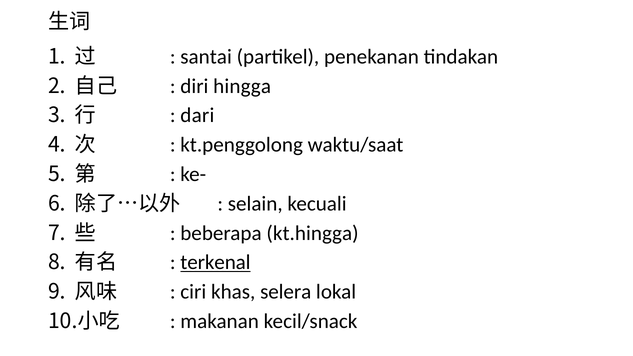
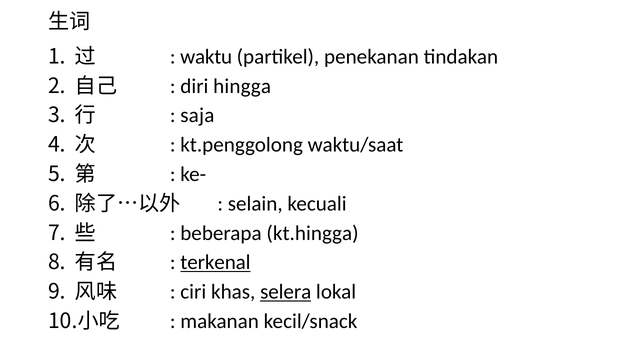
santai: santai -> waktu
dari: dari -> saja
selera underline: none -> present
